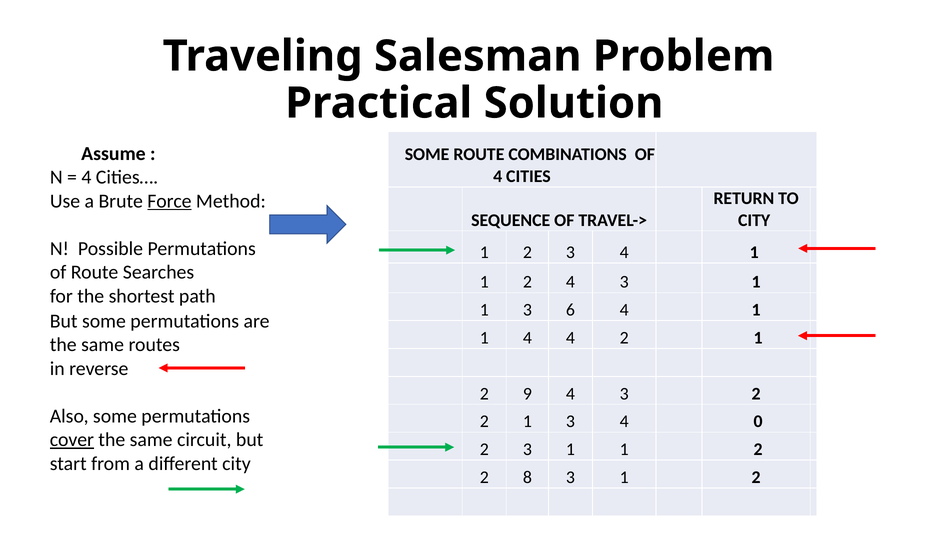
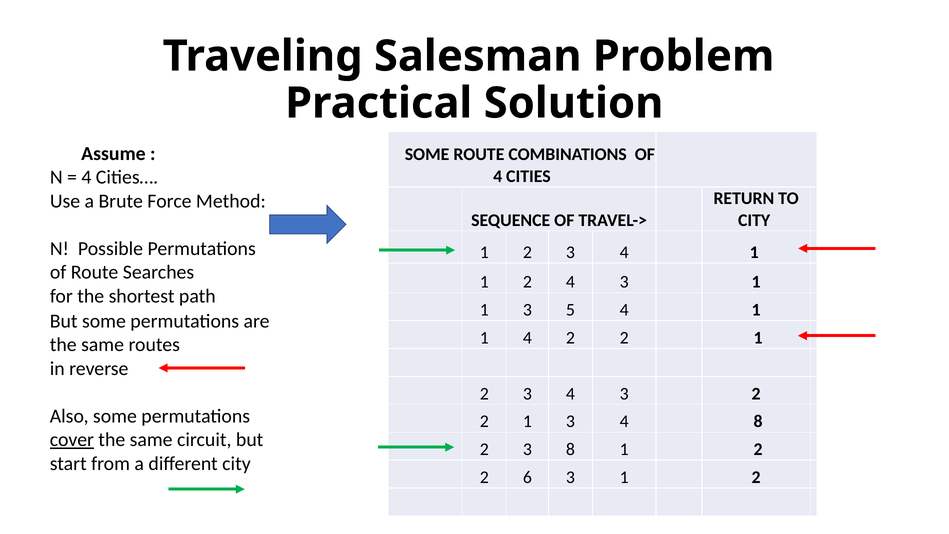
Force underline: present -> none
6: 6 -> 5
4 4: 4 -> 2
9 at (527, 394): 9 -> 3
4 0: 0 -> 8
2 3 1: 1 -> 8
8: 8 -> 6
